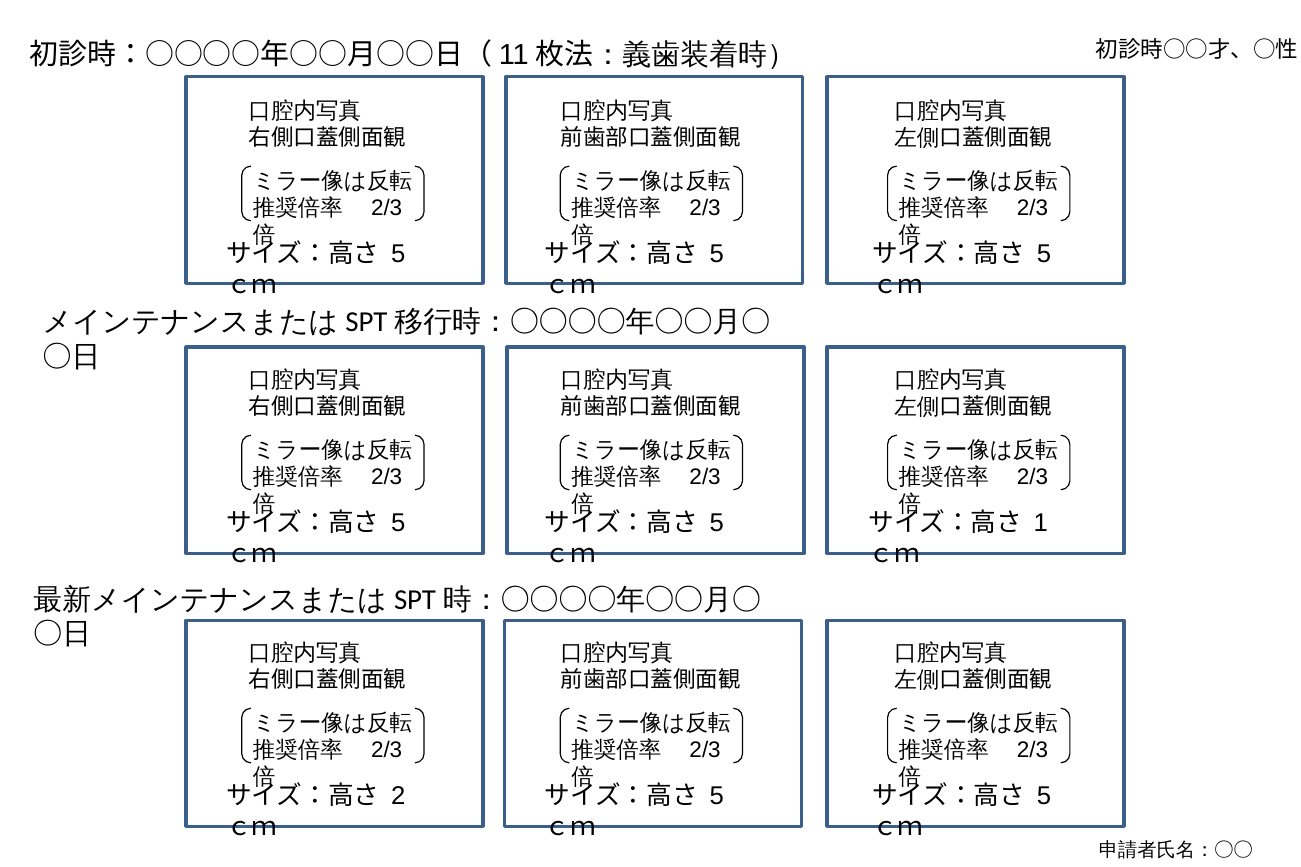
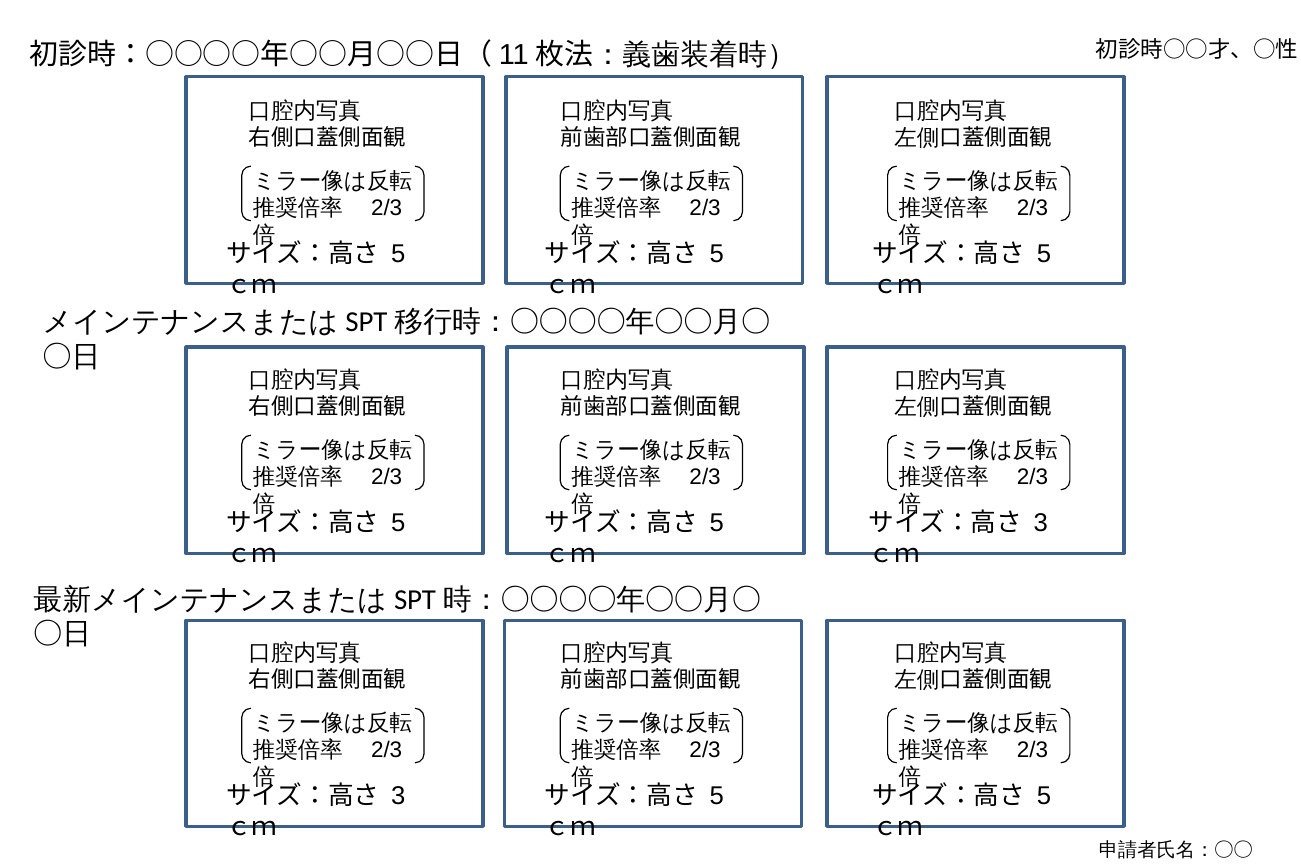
1 at (1041, 523): 1 -> 3
2 at (398, 796): 2 -> 3
